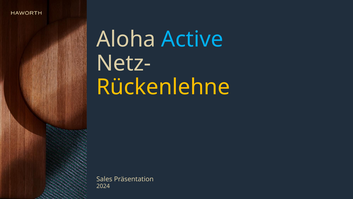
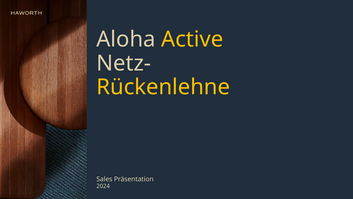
Active colour: light blue -> yellow
